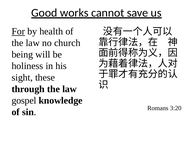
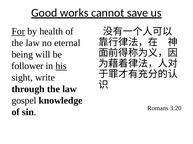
church: church -> eternal
holiness: holiness -> follower
his underline: none -> present
these: these -> write
